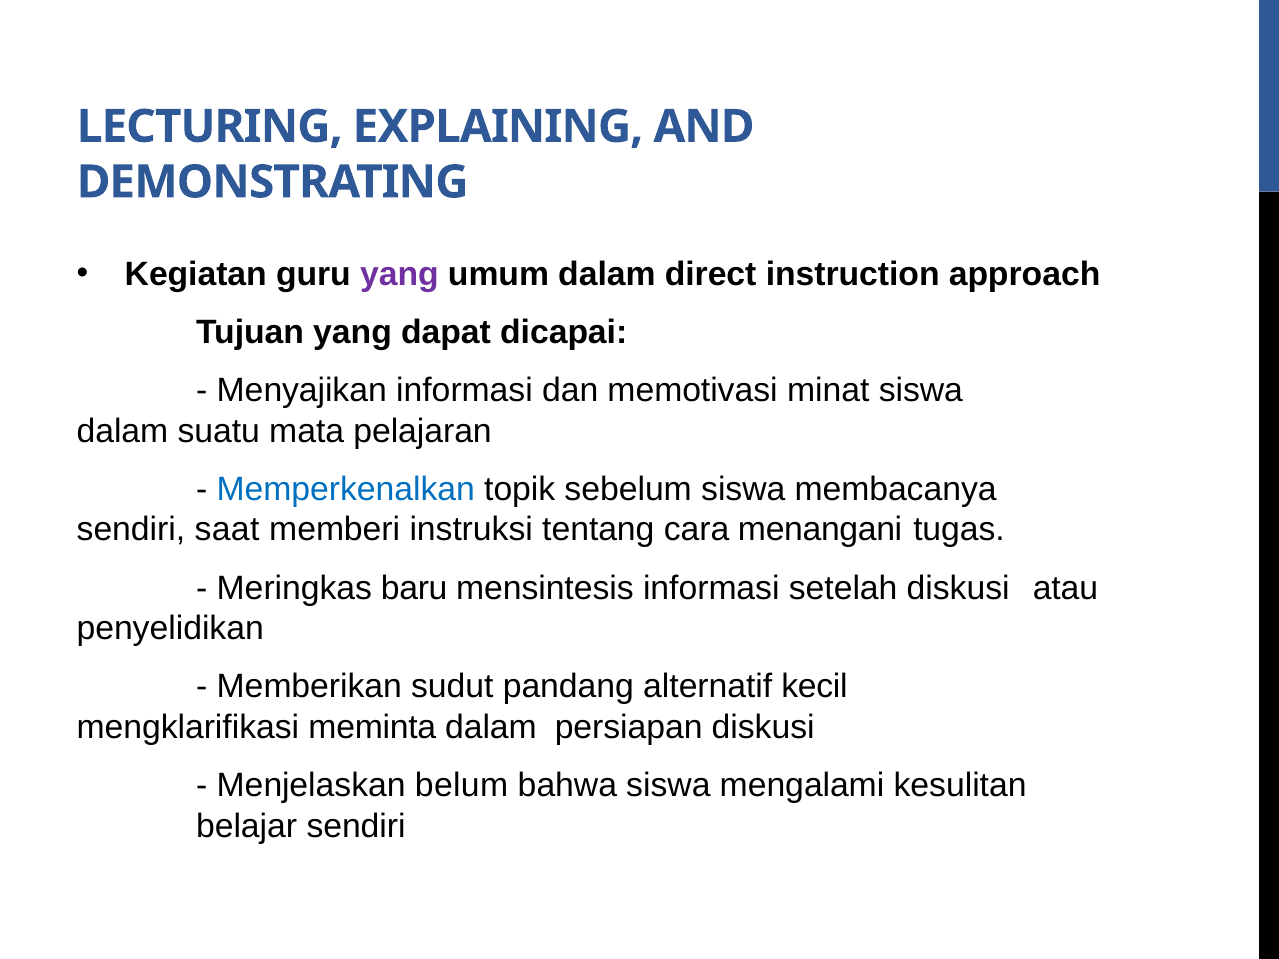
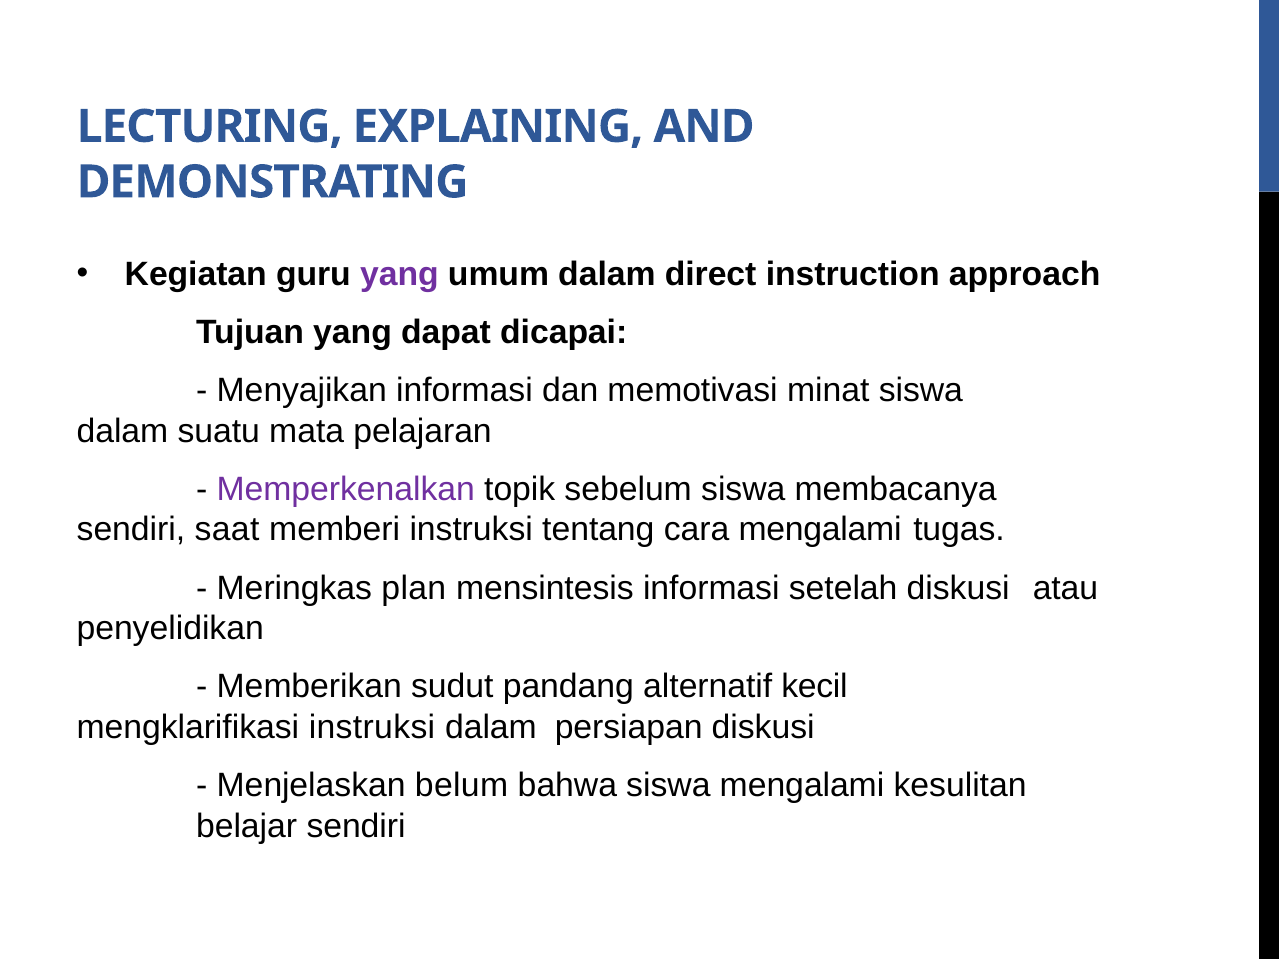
Memperkenalkan colour: blue -> purple
cara menangani: menangani -> mengalami
baru: baru -> plan
mengklarifikasi meminta: meminta -> instruksi
